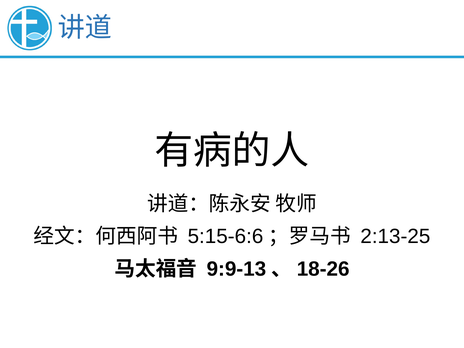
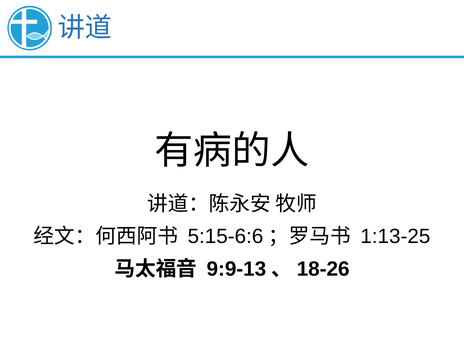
2:13-25: 2:13-25 -> 1:13-25
